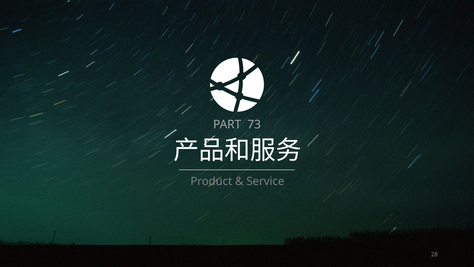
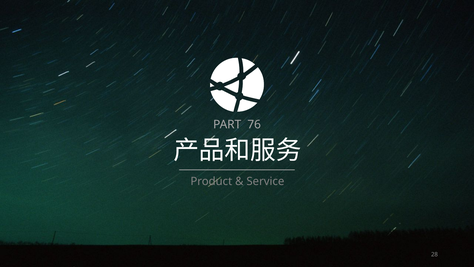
73: 73 -> 76
